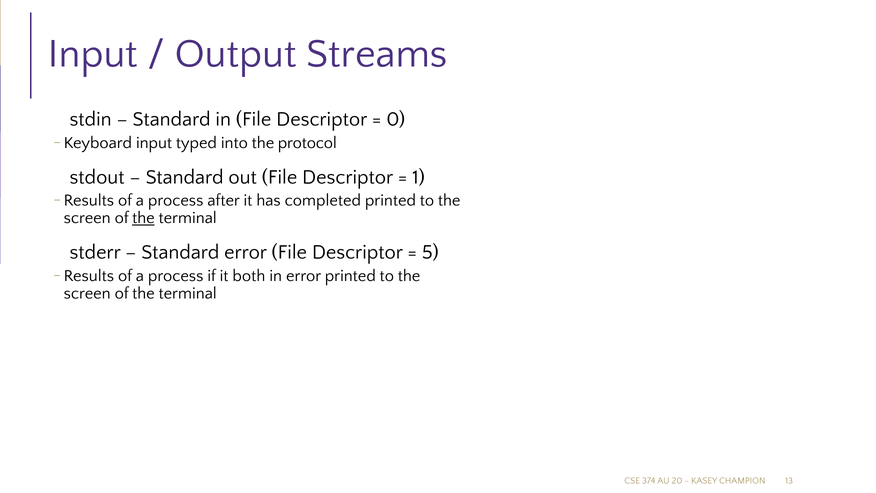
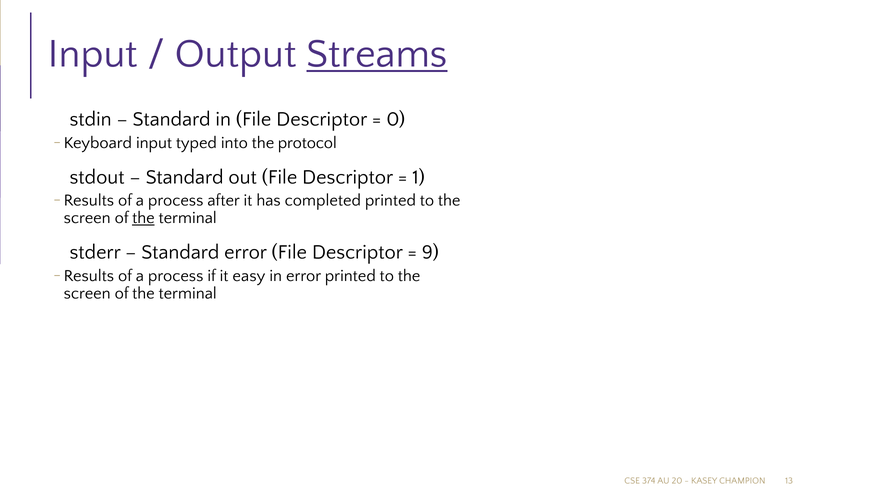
Streams underline: none -> present
5: 5 -> 9
both: both -> easy
